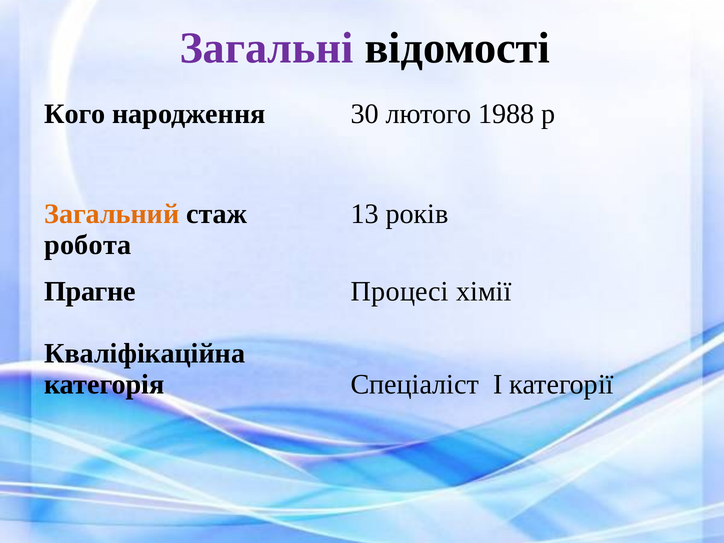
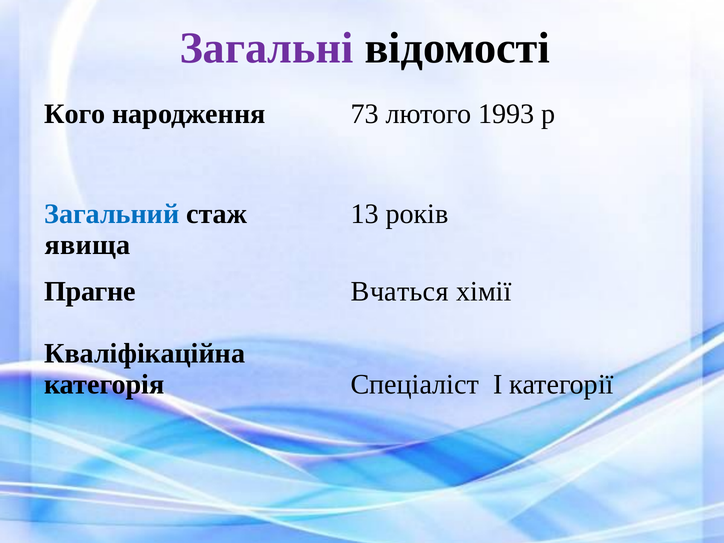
30: 30 -> 73
1988: 1988 -> 1993
Загальний colour: orange -> blue
робота: робота -> явища
Процесі: Процесі -> Вчаться
